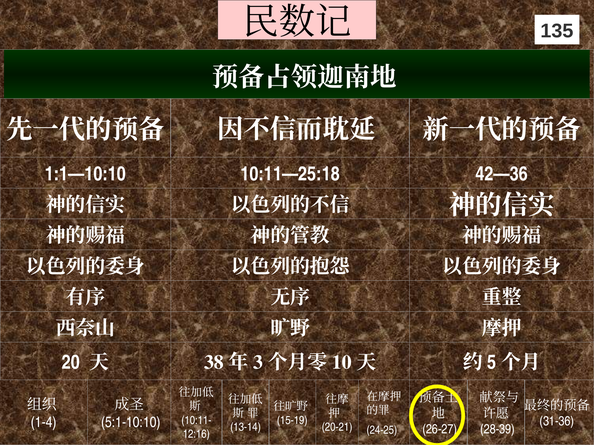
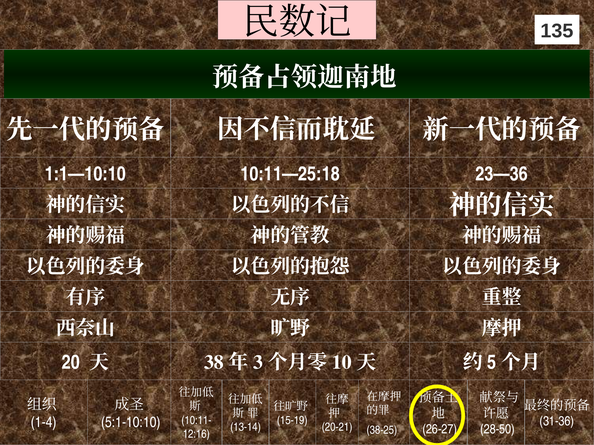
42—36: 42—36 -> 23—36
28-39: 28-39 -> 28-50
24-25: 24-25 -> 38-25
